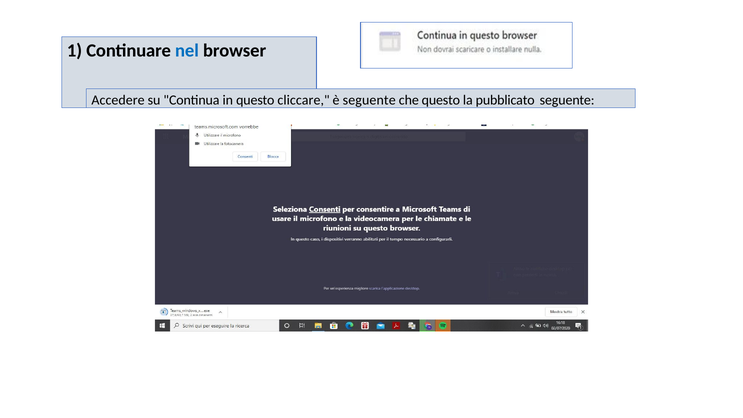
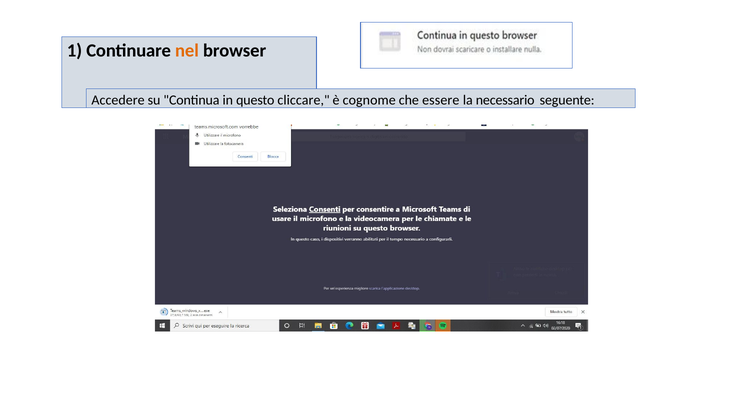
nel colour: blue -> orange
è seguente: seguente -> cognome
che questo: questo -> essere
pubblicato: pubblicato -> necessario
